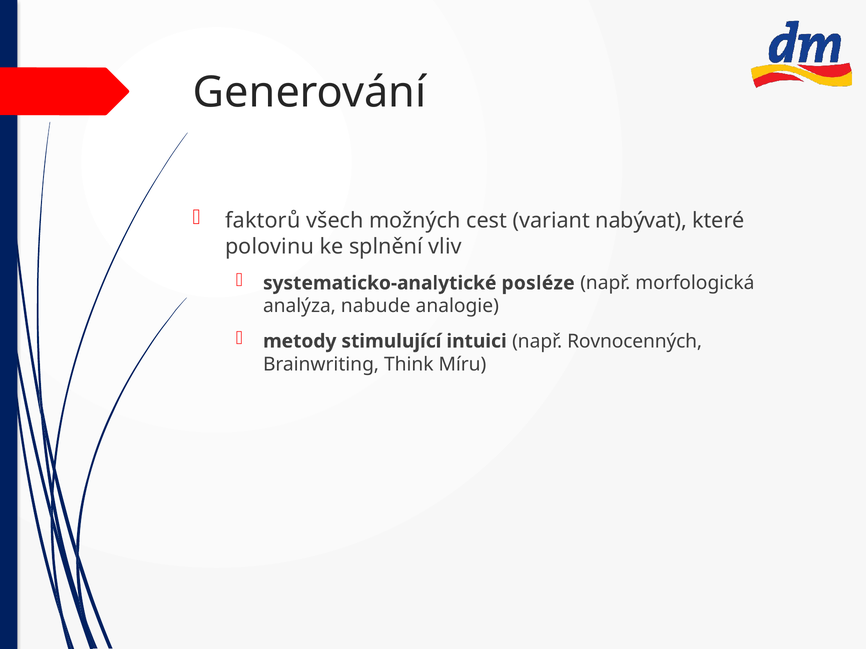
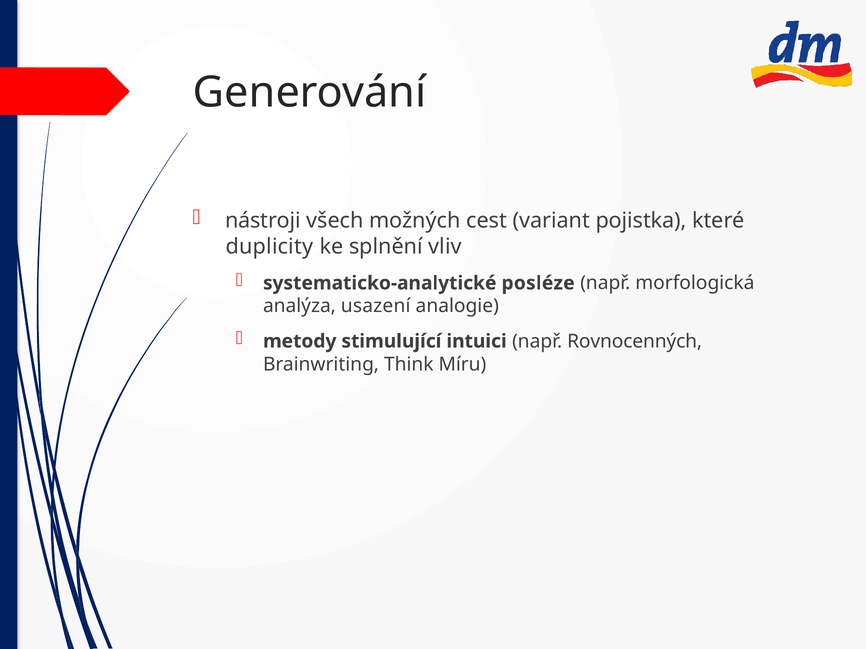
faktorů: faktorů -> nástroji
nabývat: nabývat -> pojistka
polovinu: polovinu -> duplicity
nabude: nabude -> usazení
